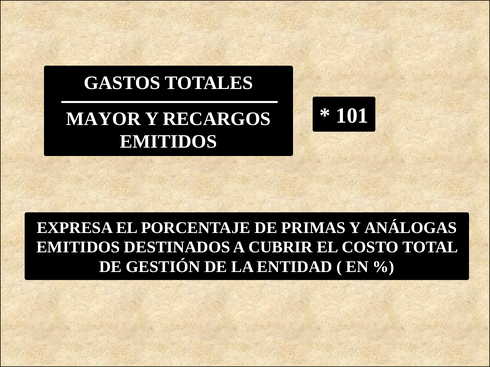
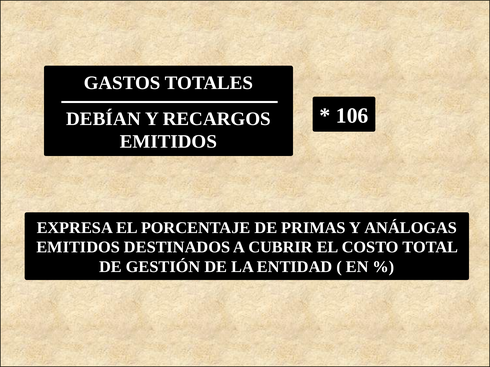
101: 101 -> 106
MAYOR: MAYOR -> DEBÍAN
